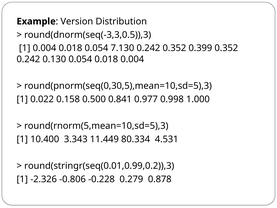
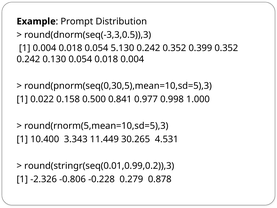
Version: Version -> Prompt
7.130: 7.130 -> 5.130
80.334: 80.334 -> 30.265
